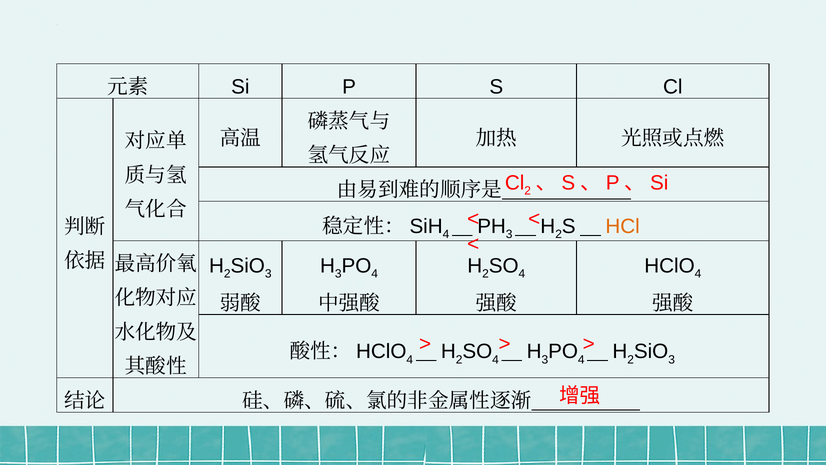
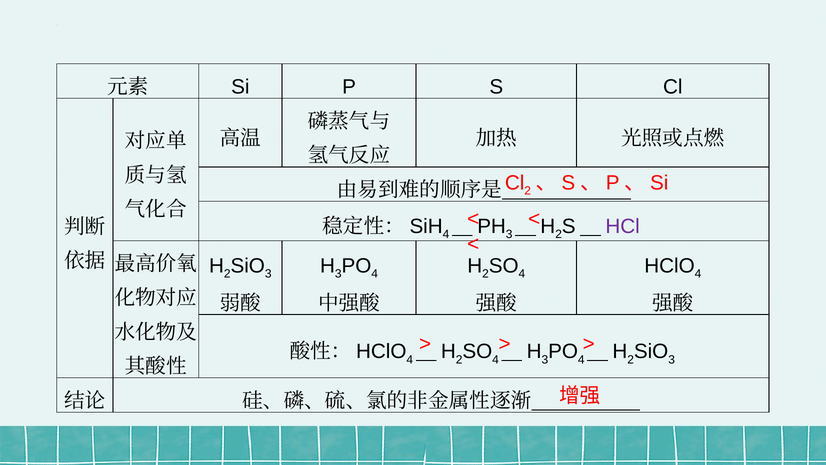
HCl colour: orange -> purple
